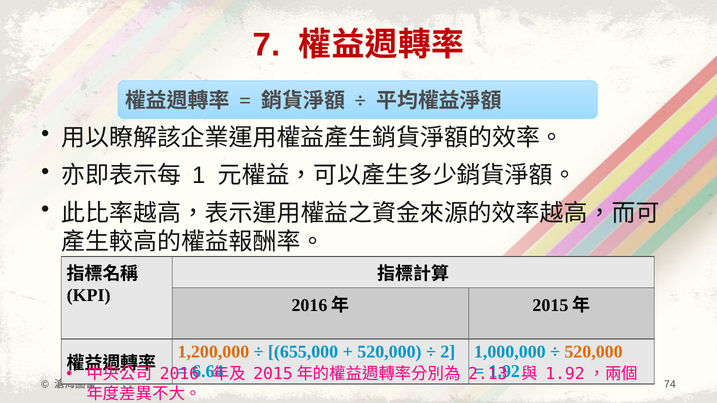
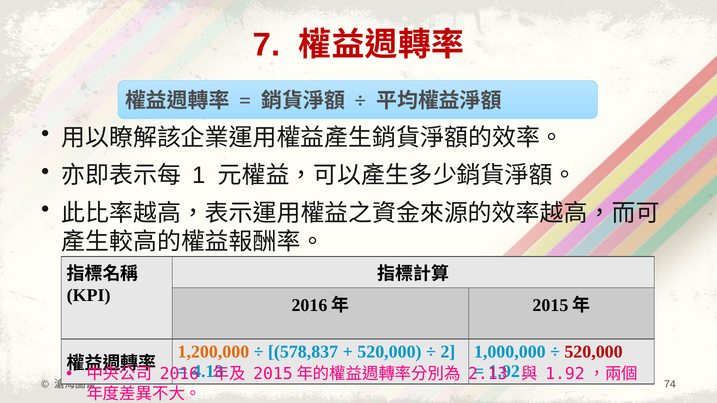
655,000: 655,000 -> 578,837
520,000 at (594, 352) colour: orange -> red
6.64: 6.64 -> 4.13
